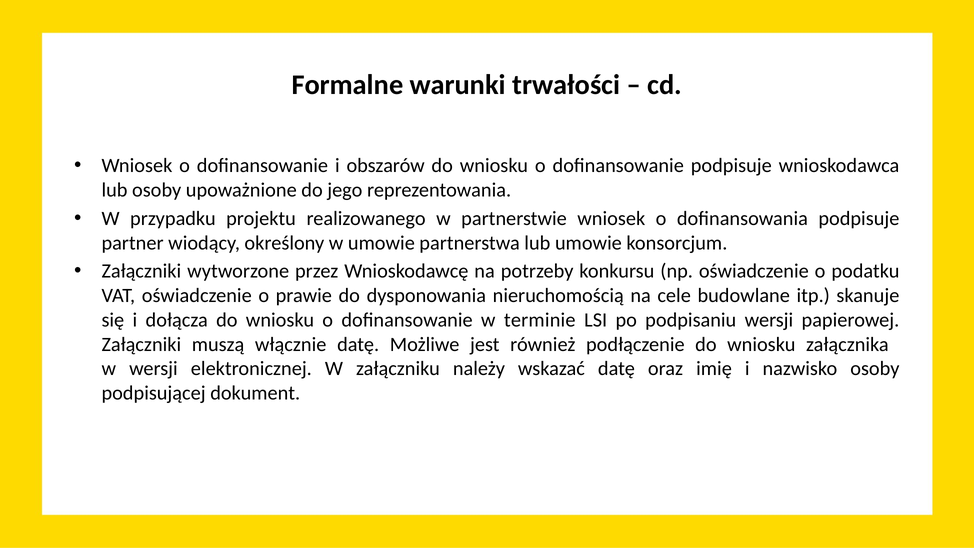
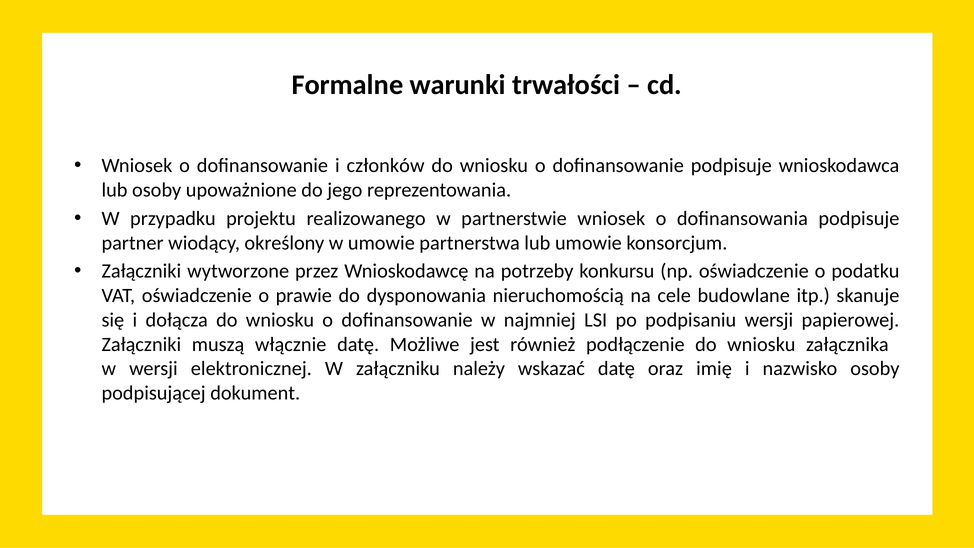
obszarów: obszarów -> członków
terminie: terminie -> najmniej
